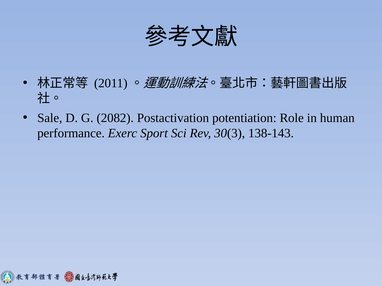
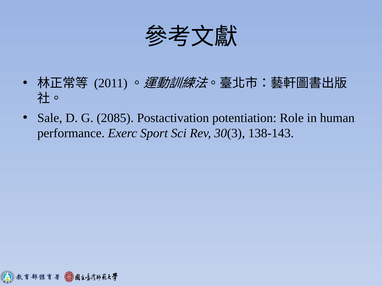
2082: 2082 -> 2085
